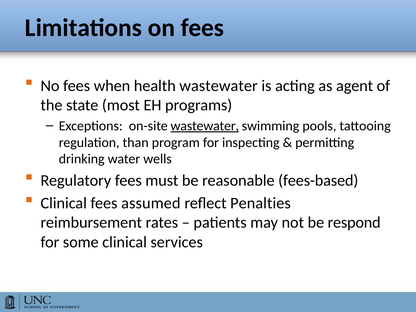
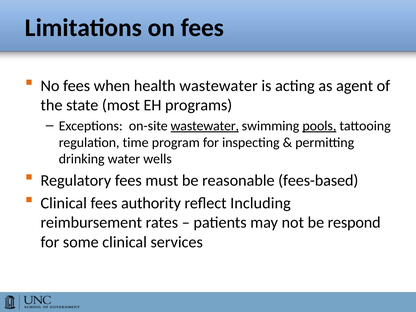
pools underline: none -> present
than: than -> time
assumed: assumed -> authority
Penalties: Penalties -> Including
